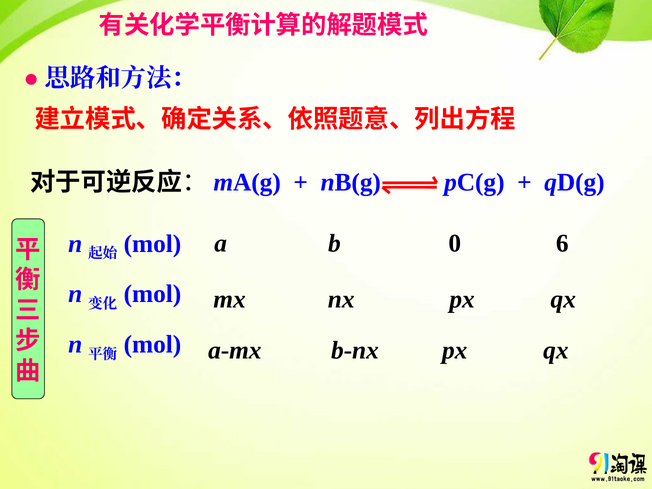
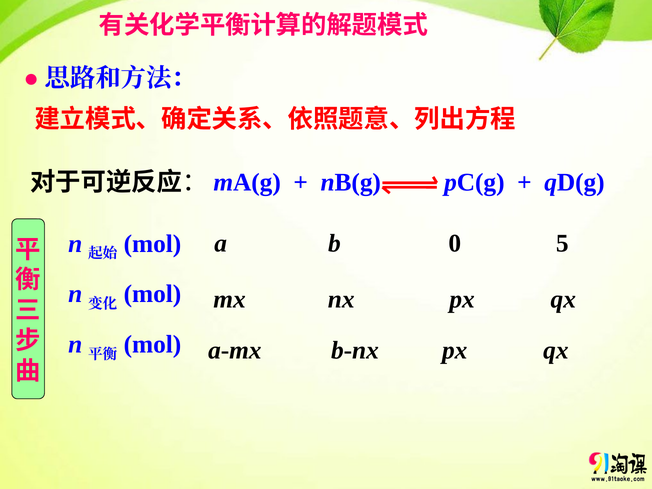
6: 6 -> 5
